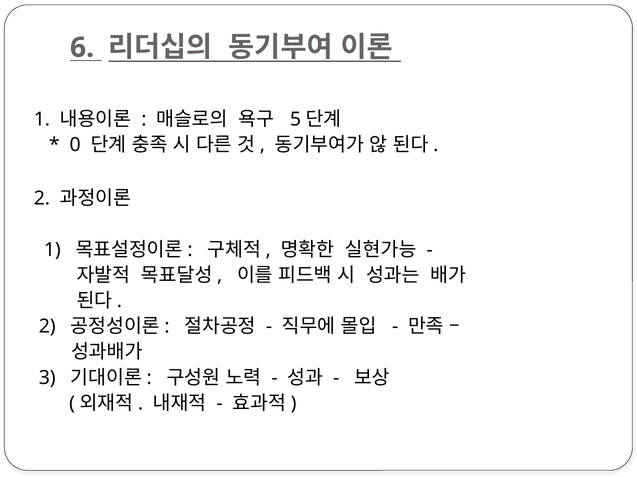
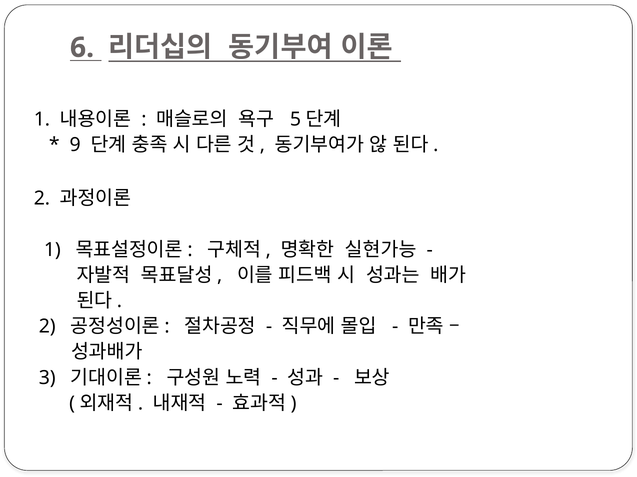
0: 0 -> 9
